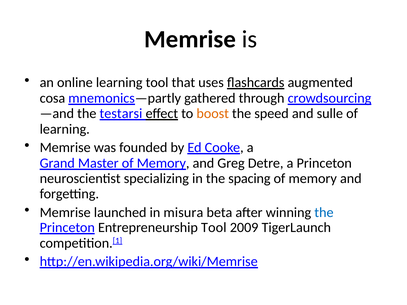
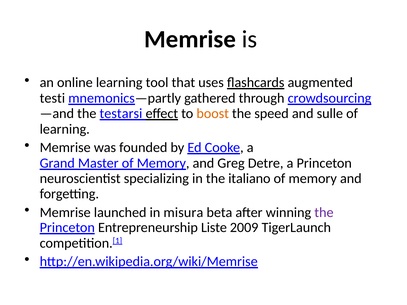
cosa: cosa -> testi
spacing: spacing -> italiano
the at (324, 213) colour: blue -> purple
Entrepreneurship Tool: Tool -> Liste
